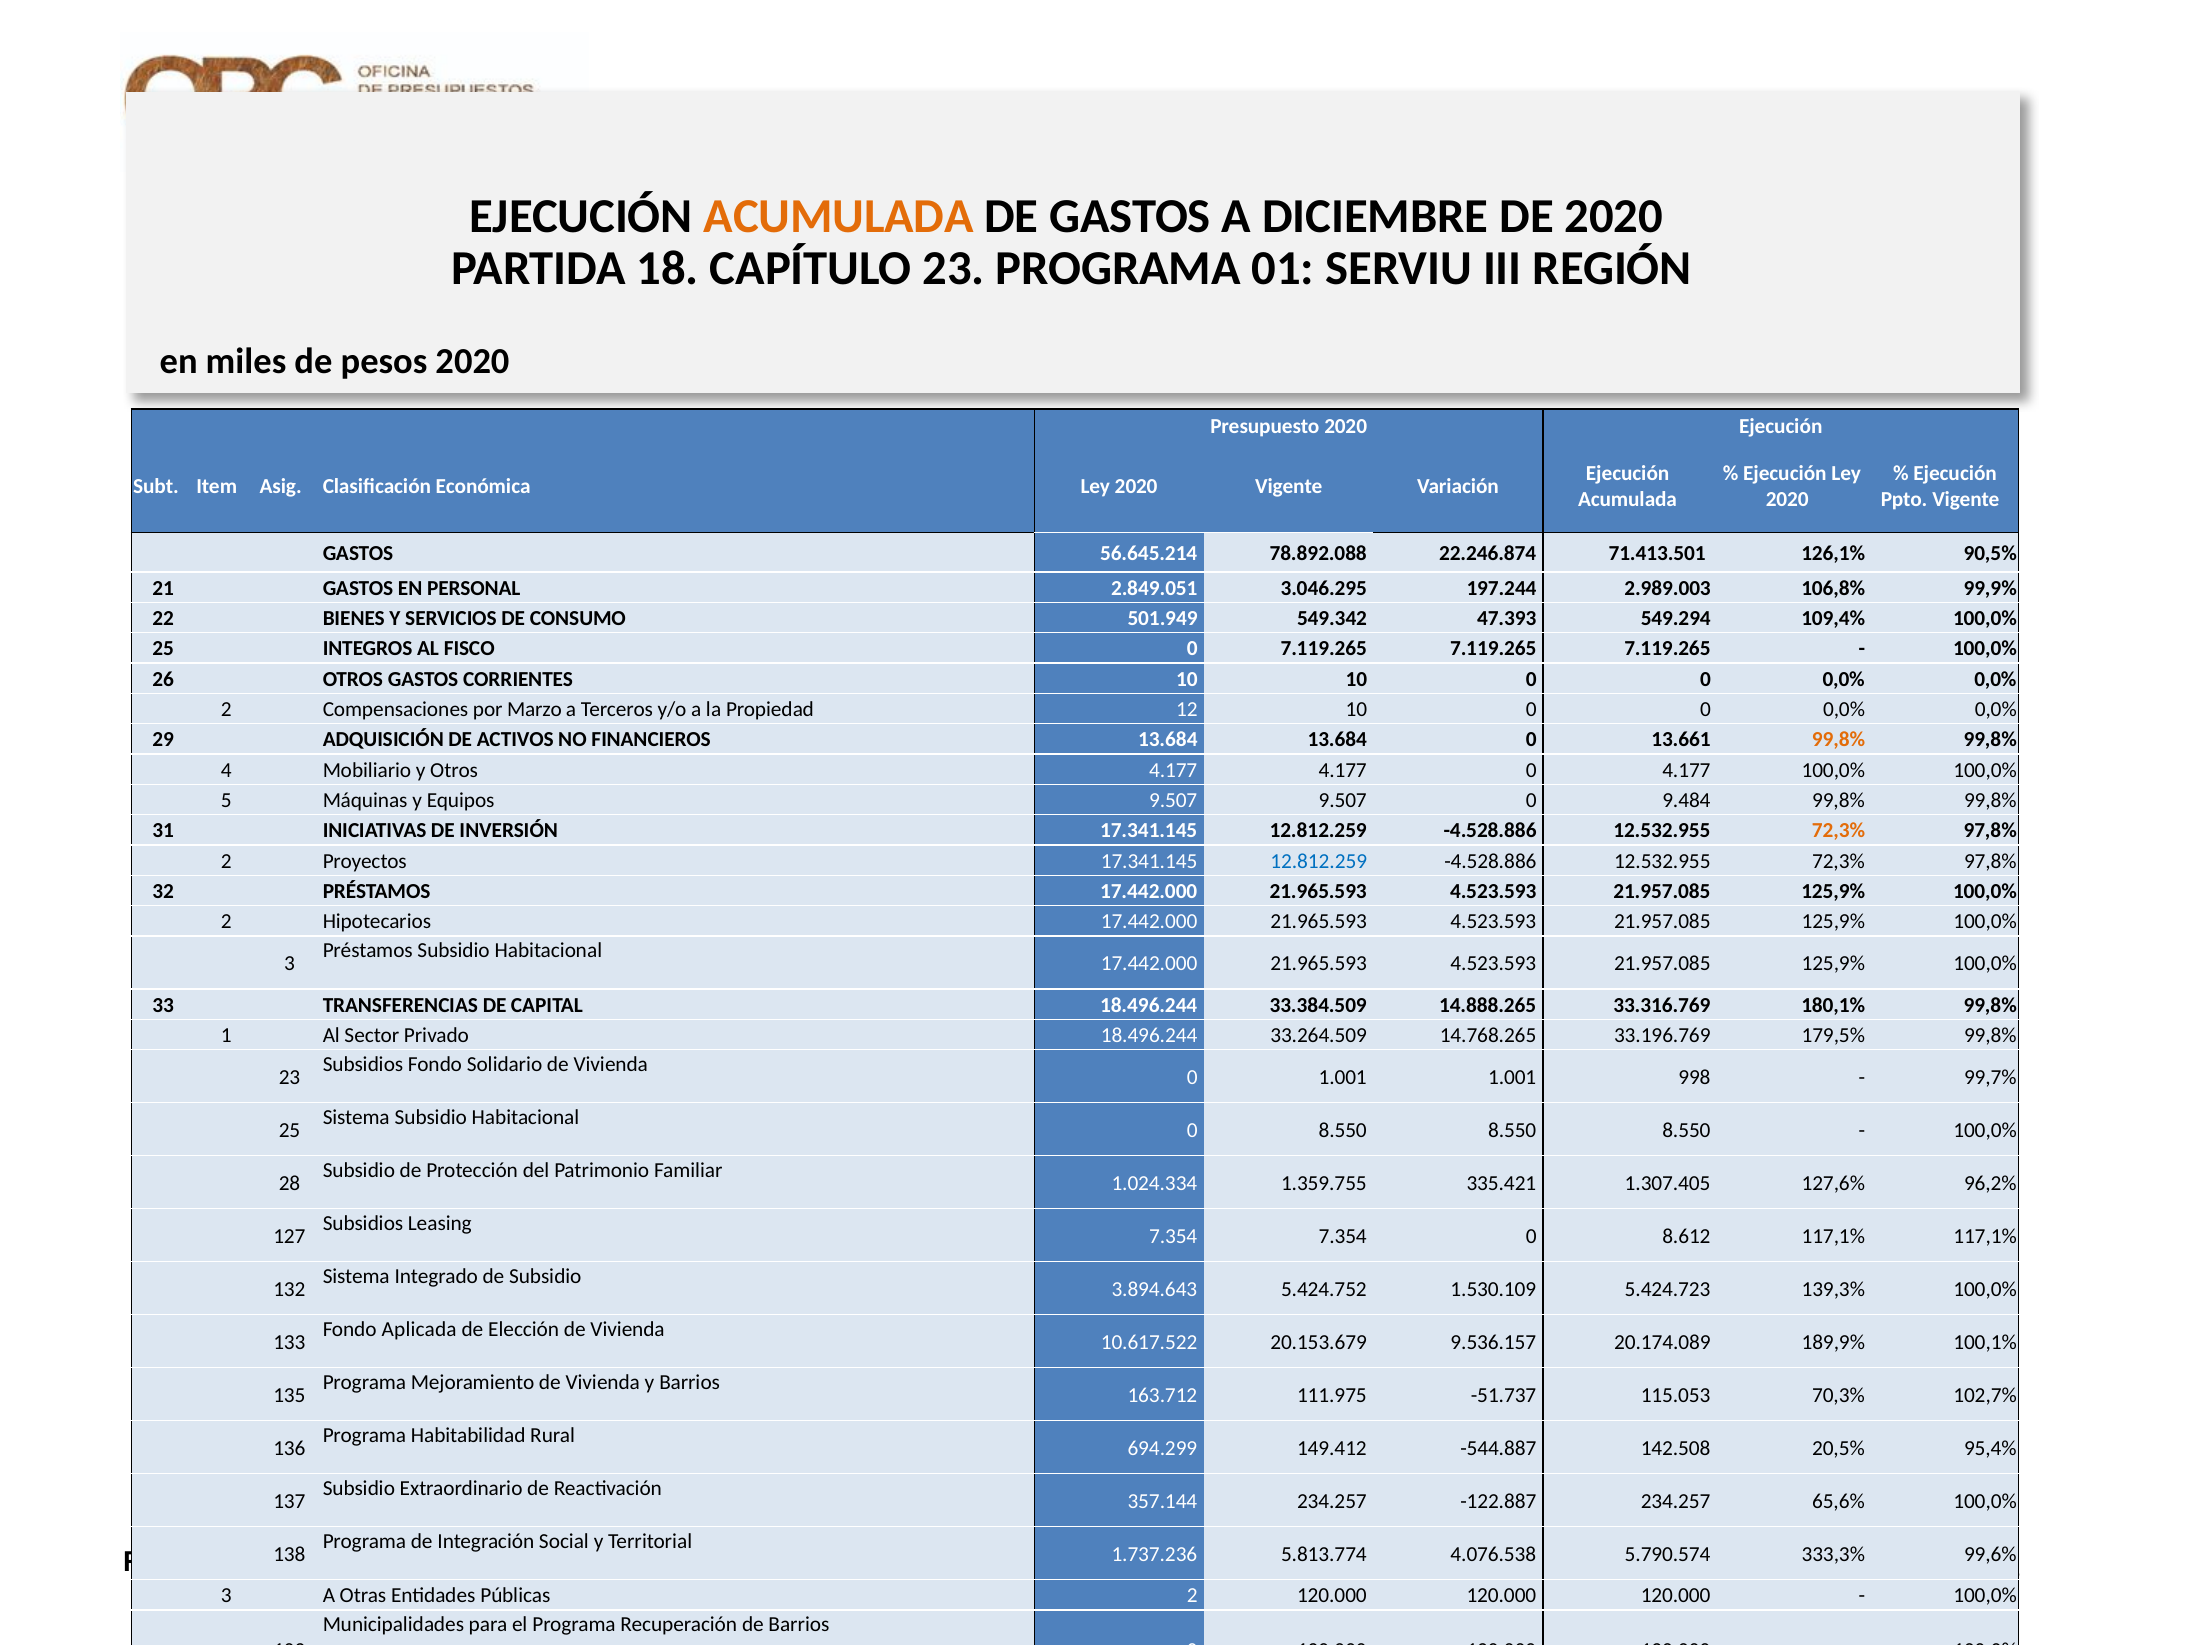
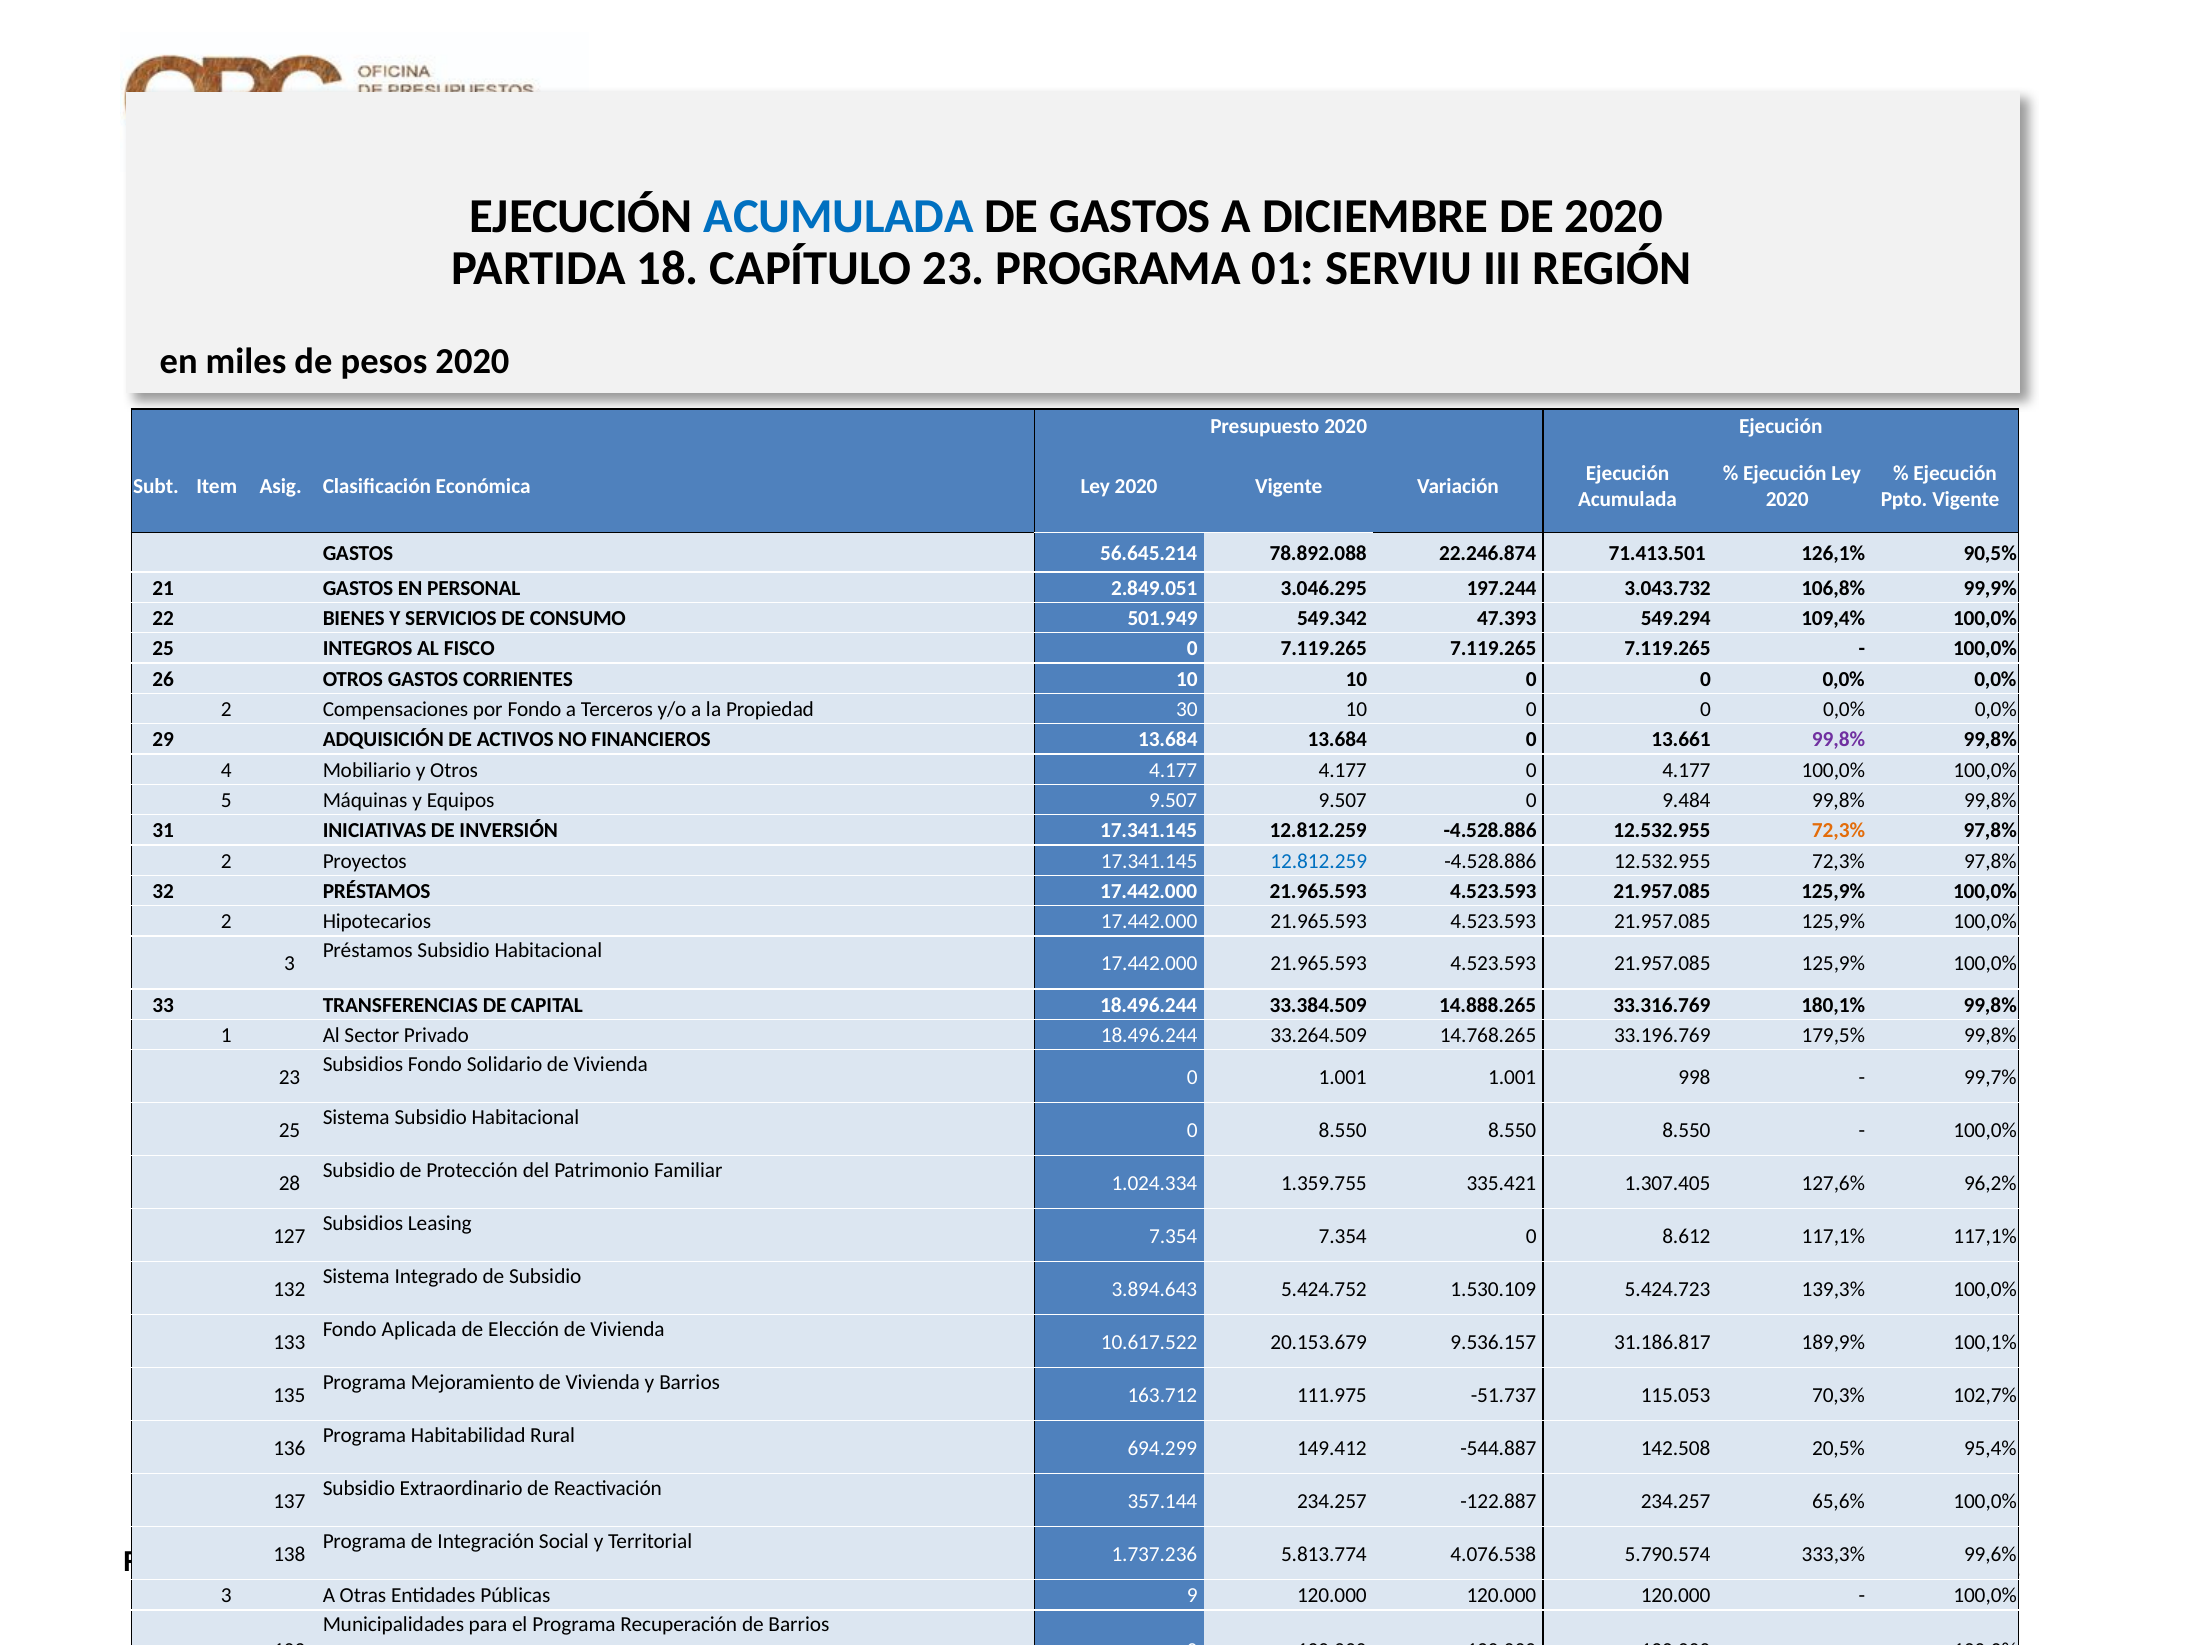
ACUMULADA at (839, 216) colour: orange -> blue
2.989.003: 2.989.003 -> 3.043.732
por Marzo: Marzo -> Fondo
12: 12 -> 30
99,8% at (1839, 740) colour: orange -> purple
20.174.089: 20.174.089 -> 31.186.817
Públicas 2: 2 -> 9
